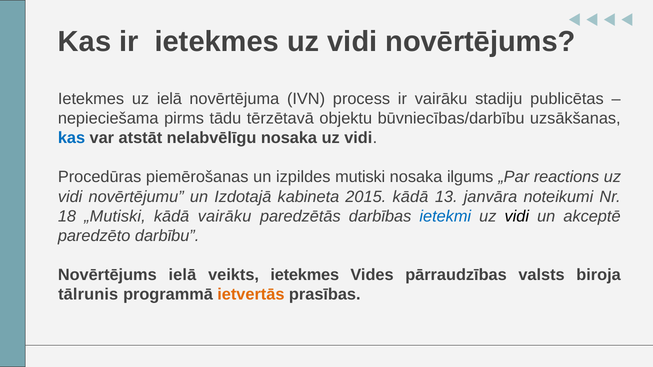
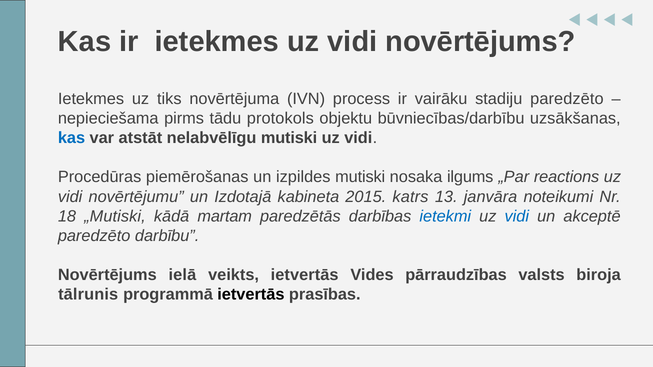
uz ielā: ielā -> tiks
stadiju publicētas: publicētas -> paredzēto
tērzētavā: tērzētavā -> protokols
nelabvēlīgu nosaka: nosaka -> mutiski
2015 kādā: kādā -> katrs
kādā vairāku: vairāku -> martam
vidi at (517, 216) colour: black -> blue
veikts ietekmes: ietekmes -> ietvertās
ietvertās at (251, 295) colour: orange -> black
